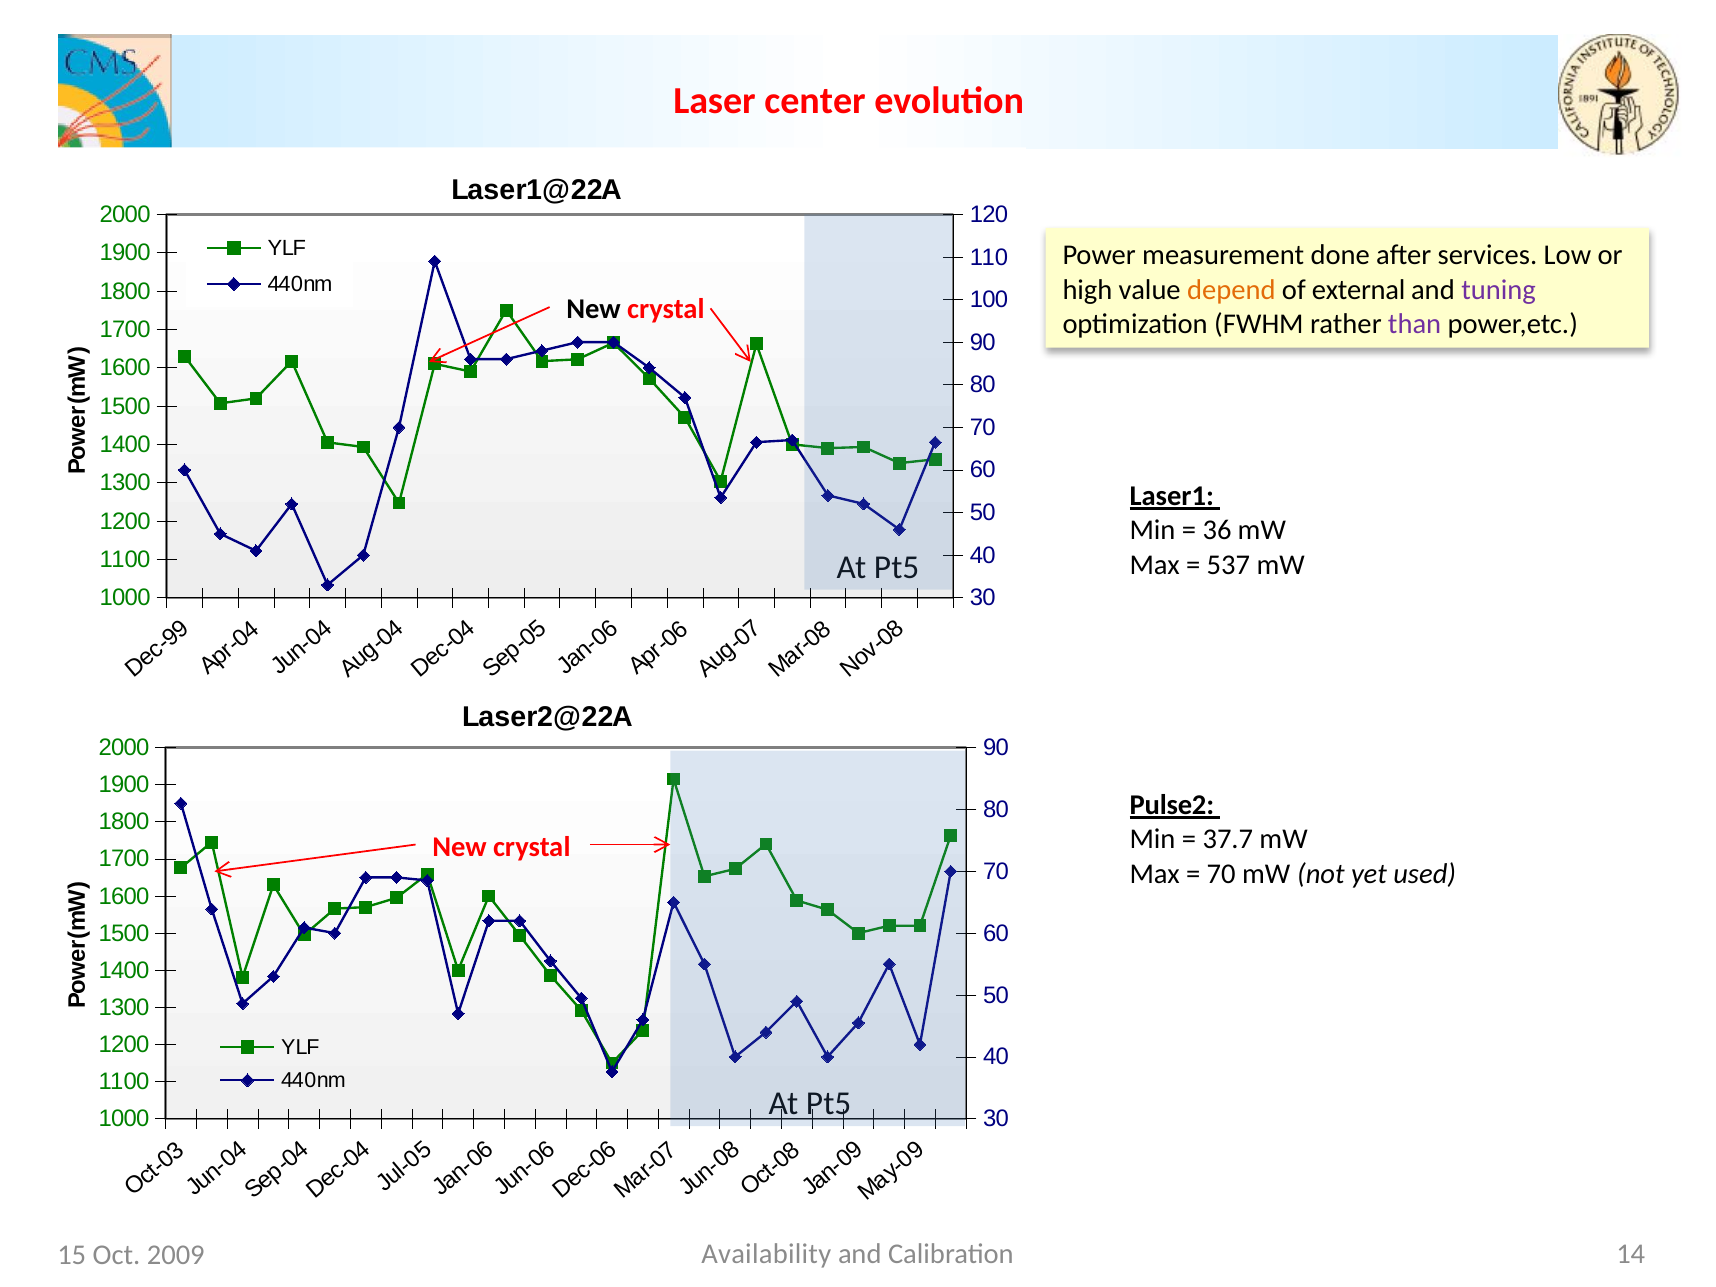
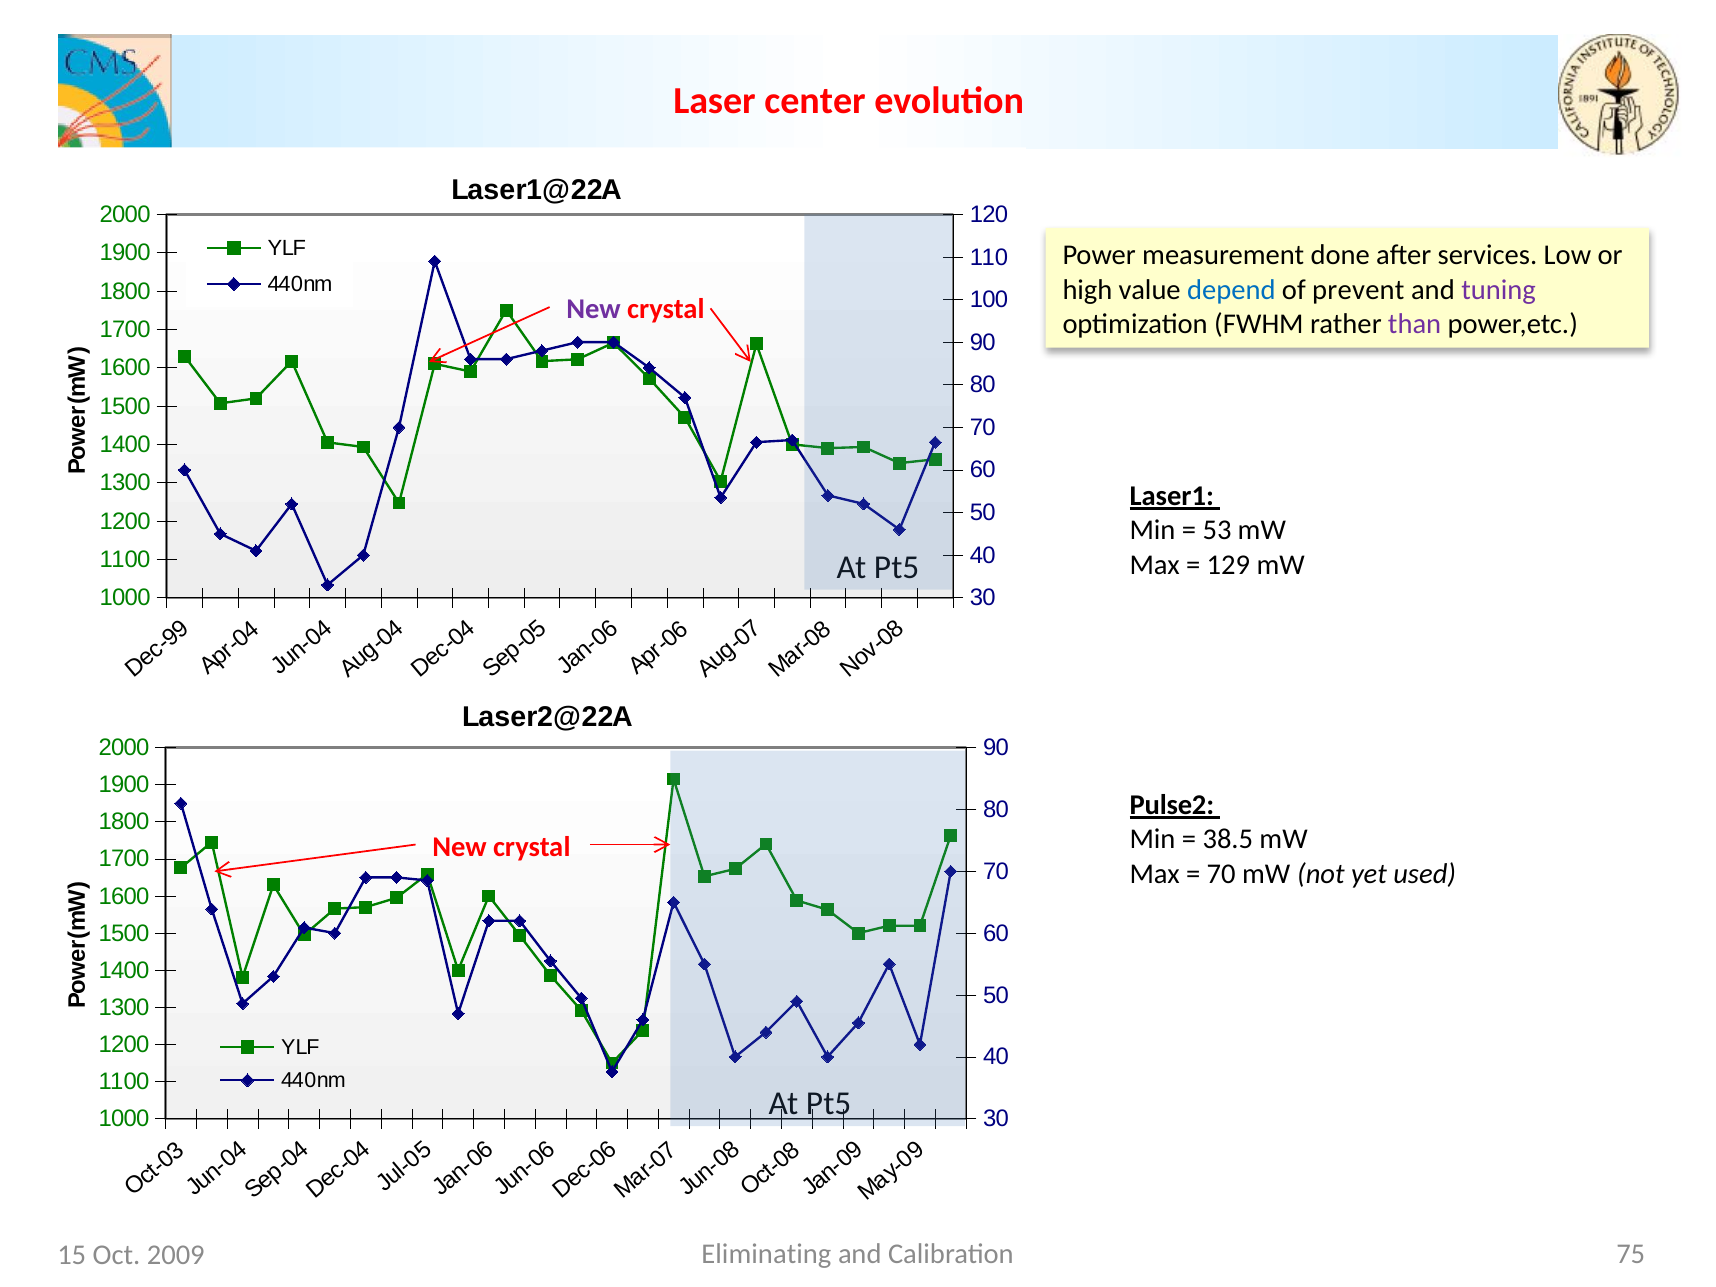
depend colour: orange -> blue
external: external -> prevent
New at (594, 309) colour: black -> purple
36: 36 -> 53
537: 537 -> 129
37.7: 37.7 -> 38.5
Availability: Availability -> Eliminating
14: 14 -> 75
